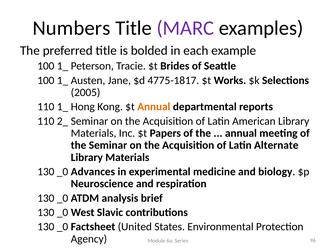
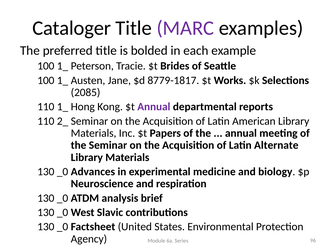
Numbers: Numbers -> Cataloger
4775-1817: 4775-1817 -> 8779-1817
2005: 2005 -> 2085
Annual at (154, 107) colour: orange -> purple
